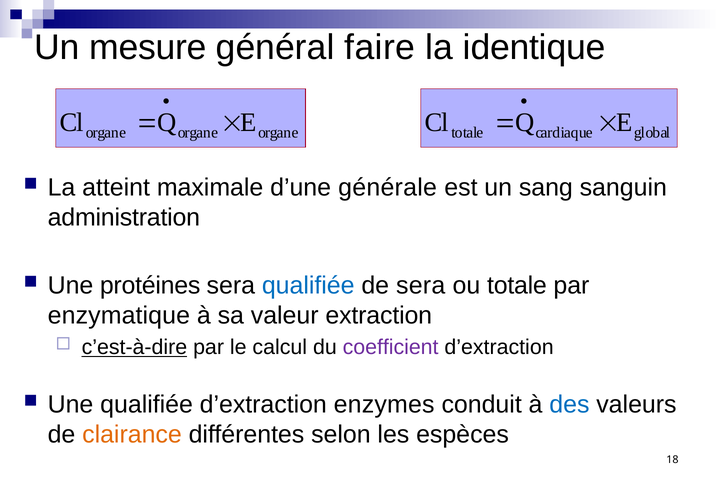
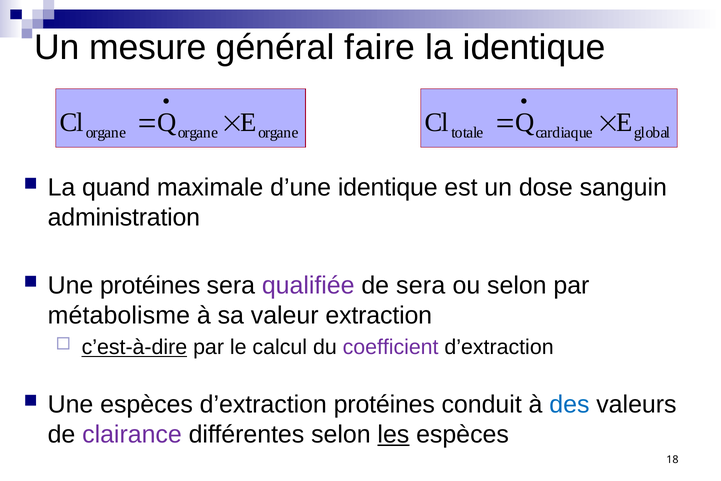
atteint: atteint -> quand
d’une générale: générale -> identique
sang: sang -> dose
qualifiée at (308, 285) colour: blue -> purple
ou totale: totale -> selon
enzymatique: enzymatique -> métabolisme
Une qualifiée: qualifiée -> espèces
d’extraction enzymes: enzymes -> protéines
clairance colour: orange -> purple
les underline: none -> present
